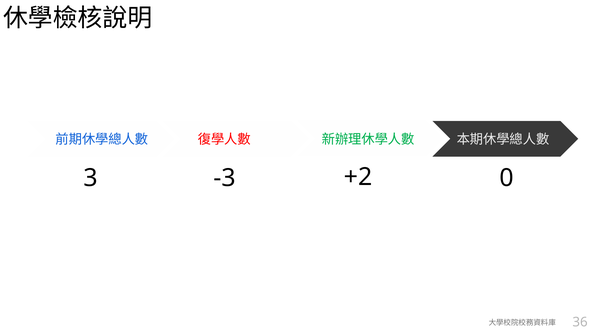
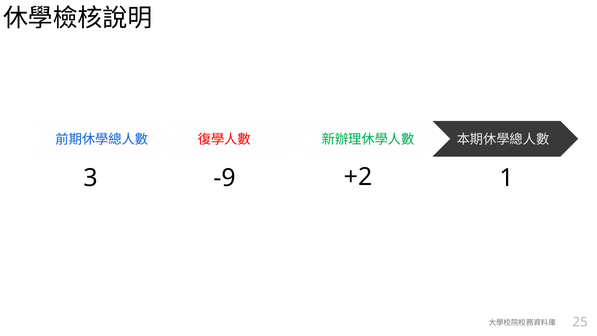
-3: -3 -> -9
0: 0 -> 1
36: 36 -> 25
